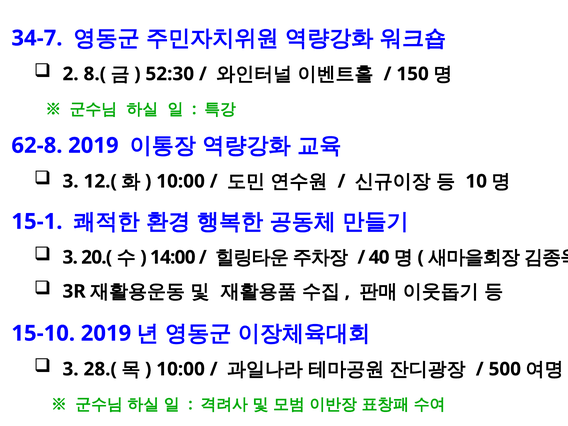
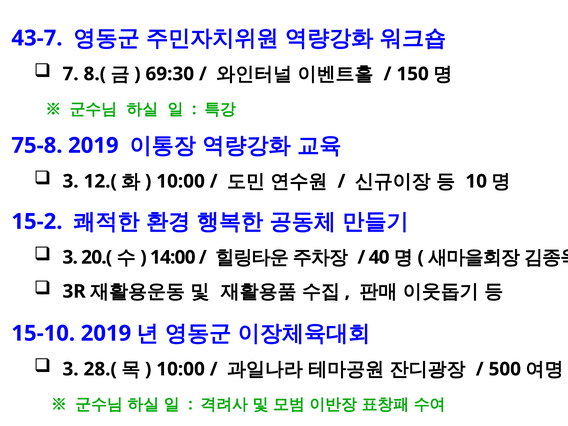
34-7: 34-7 -> 43-7
2: 2 -> 7
52:30: 52:30 -> 69:30
62-8: 62-8 -> 75-8
15-1: 15-1 -> 15-2
